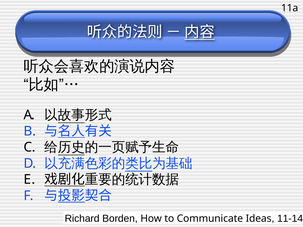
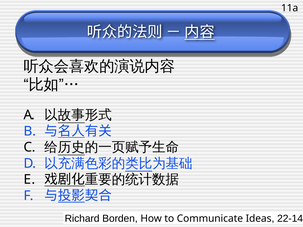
11-14: 11-14 -> 22-14
